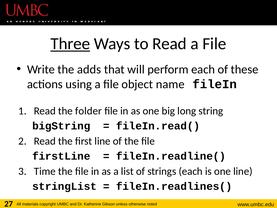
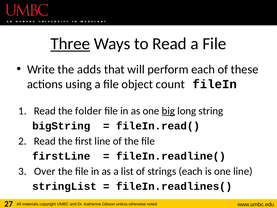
name: name -> count
big underline: none -> present
Time: Time -> Over
